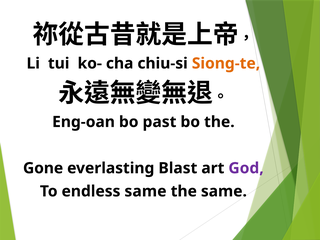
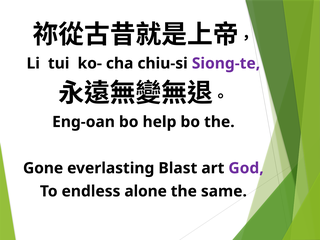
Siong-te colour: orange -> purple
past: past -> help
endless same: same -> alone
